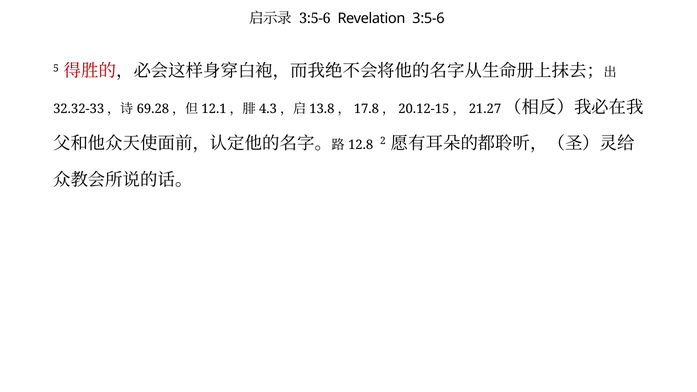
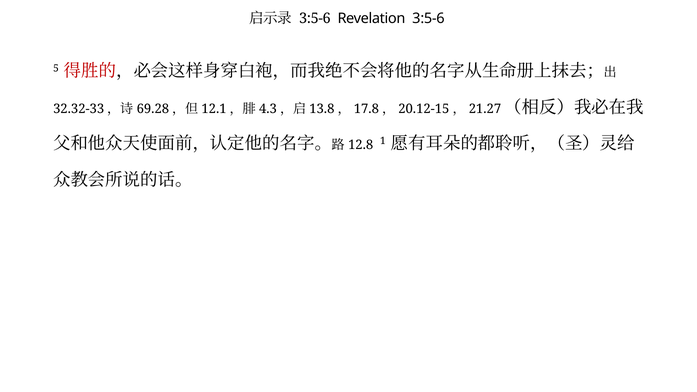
2: 2 -> 1
